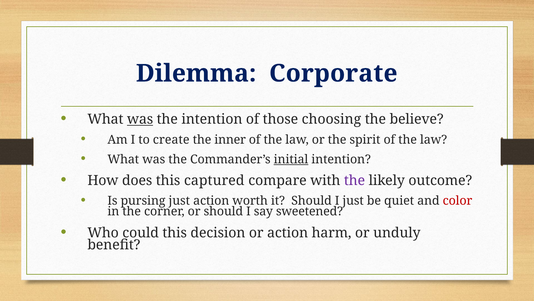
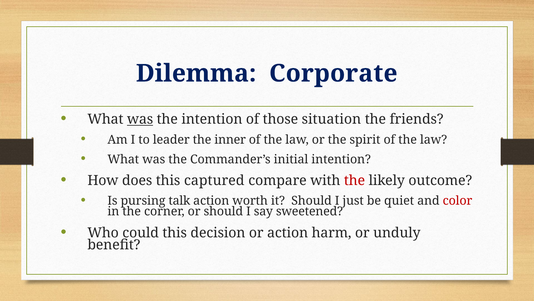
choosing: choosing -> situation
believe: believe -> friends
create: create -> leader
initial underline: present -> none
the at (355, 180) colour: purple -> red
pursing just: just -> talk
